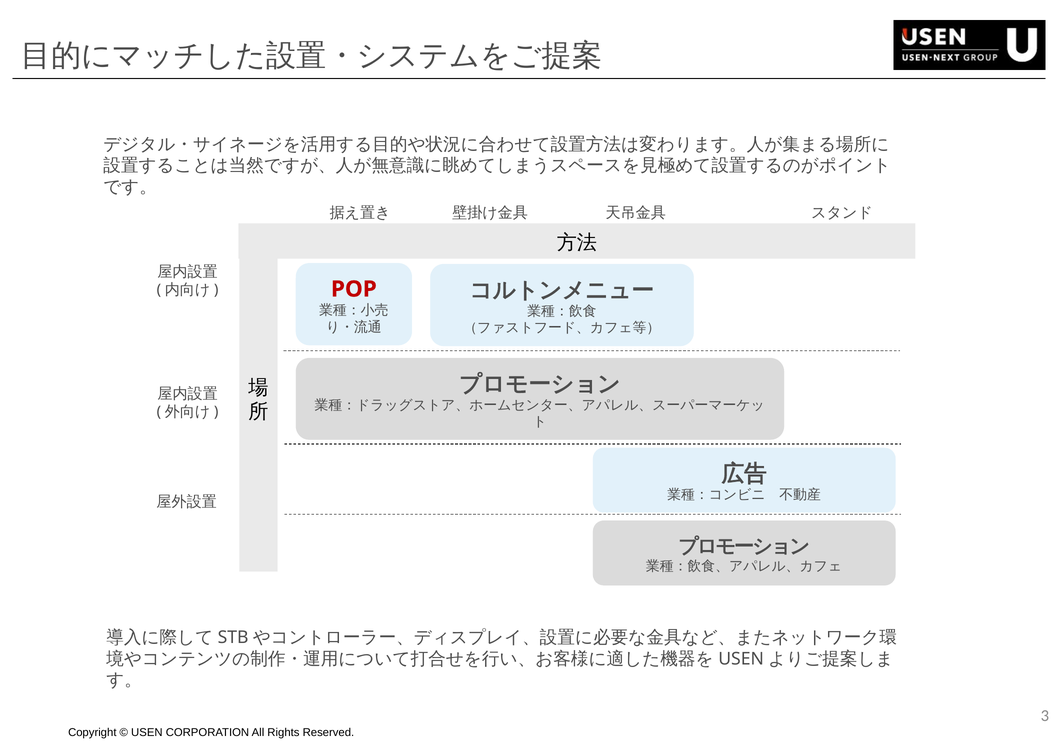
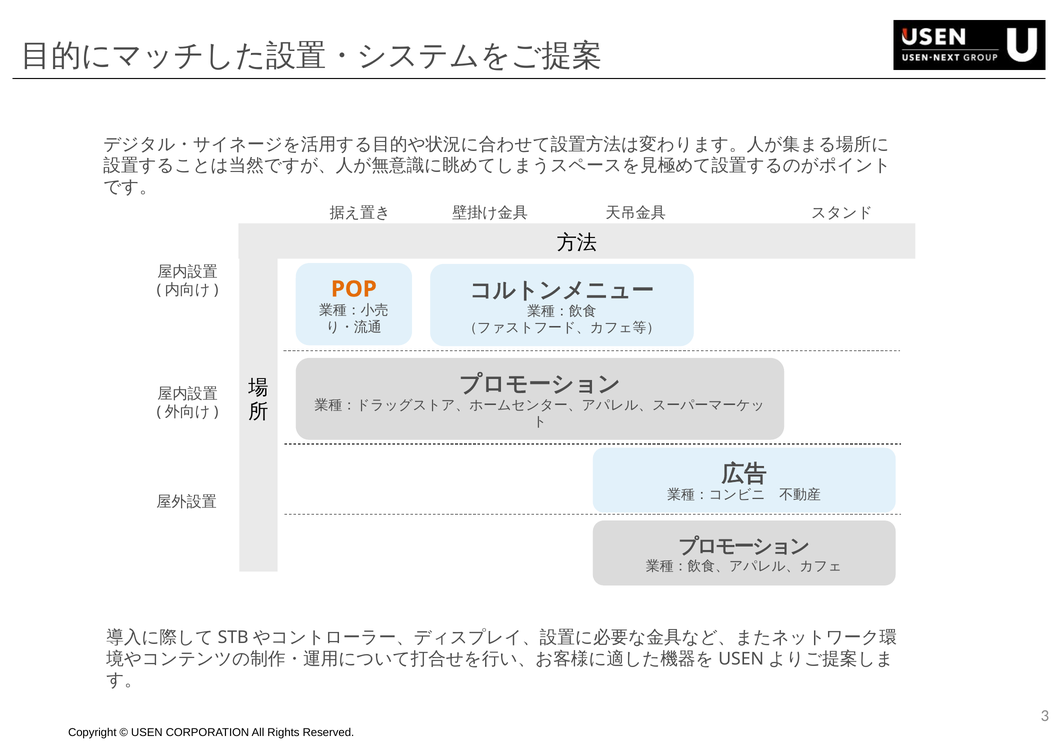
POP colour: red -> orange
